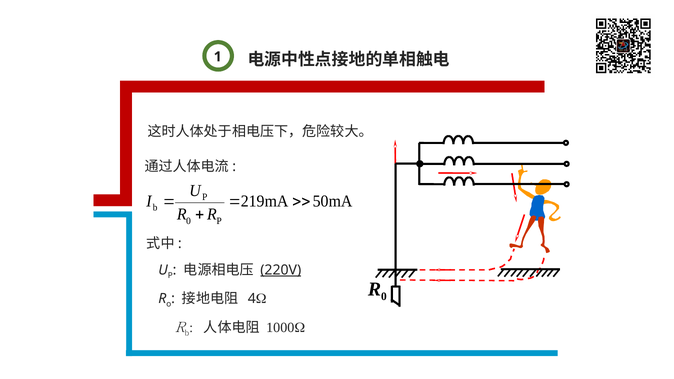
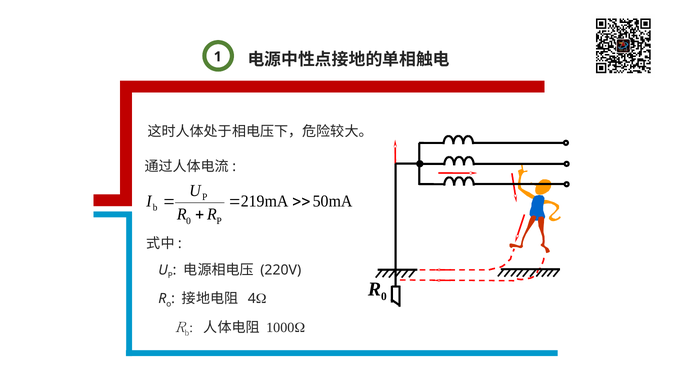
220V underline: present -> none
